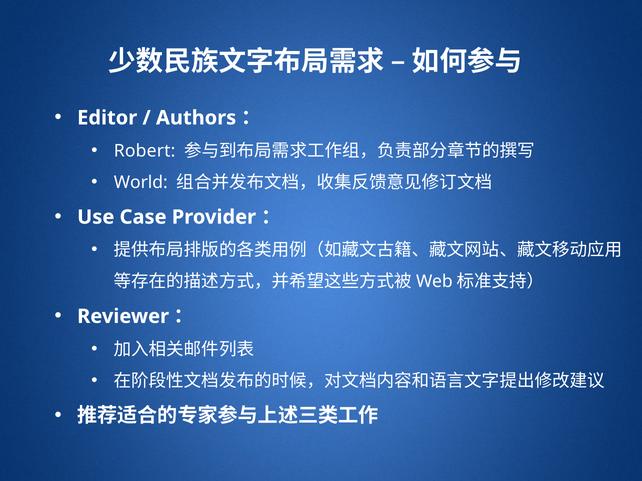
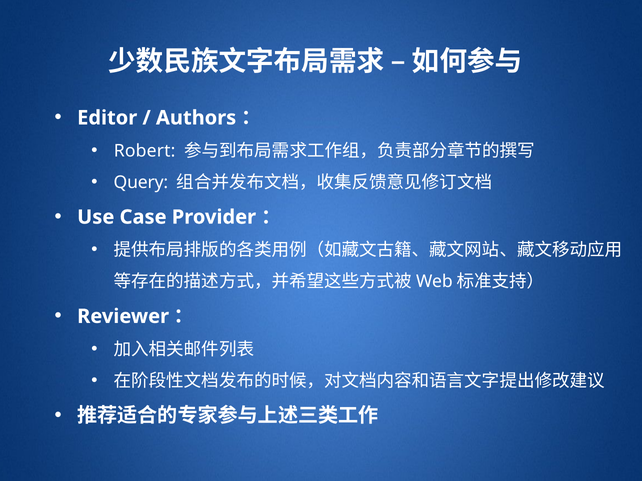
World: World -> Query
